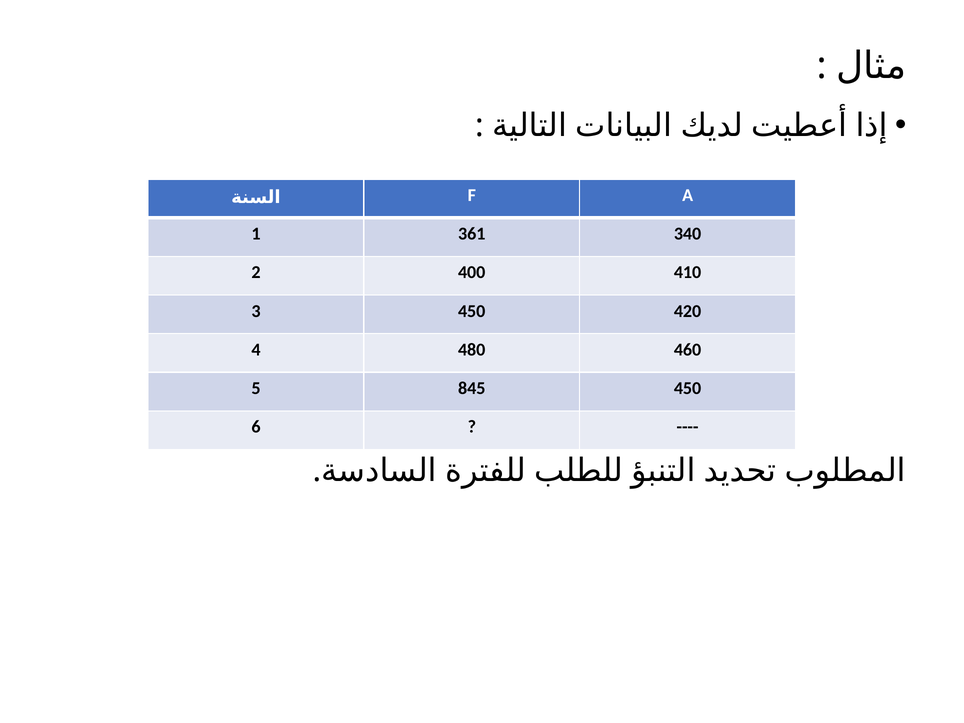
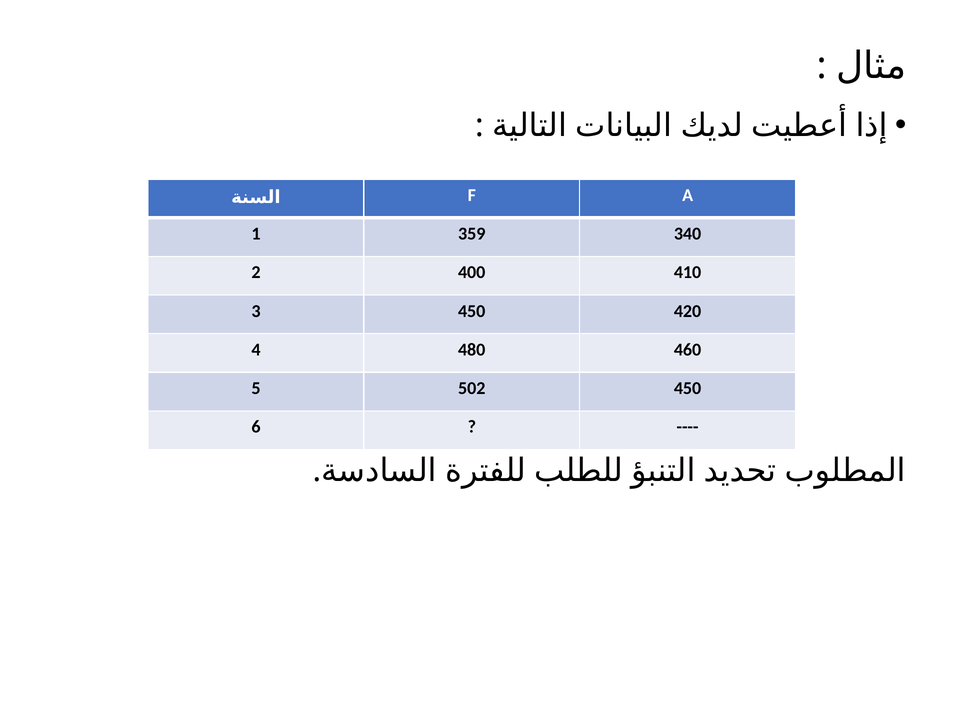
361: 361 -> 359
845: 845 -> 502
